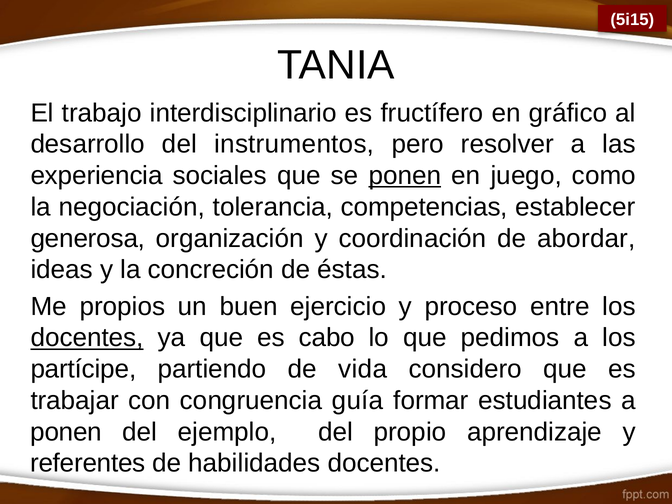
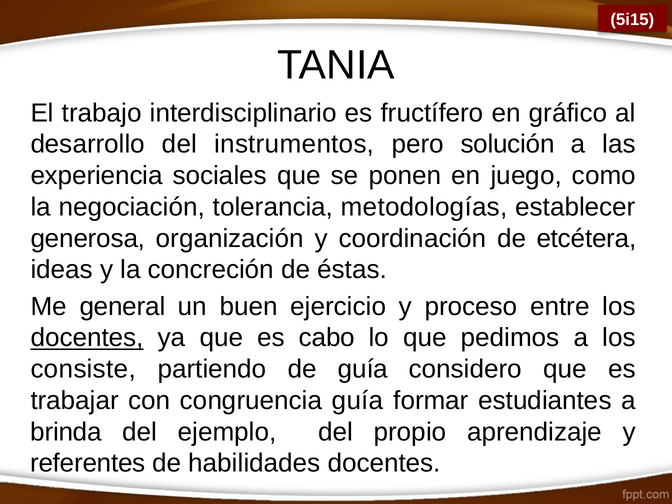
resolver: resolver -> solución
ponen at (405, 176) underline: present -> none
competencias: competencias -> metodologías
abordar: abordar -> etcétera
propios: propios -> general
partícipe: partícipe -> consiste
de vida: vida -> guía
ponen at (66, 432): ponen -> brinda
